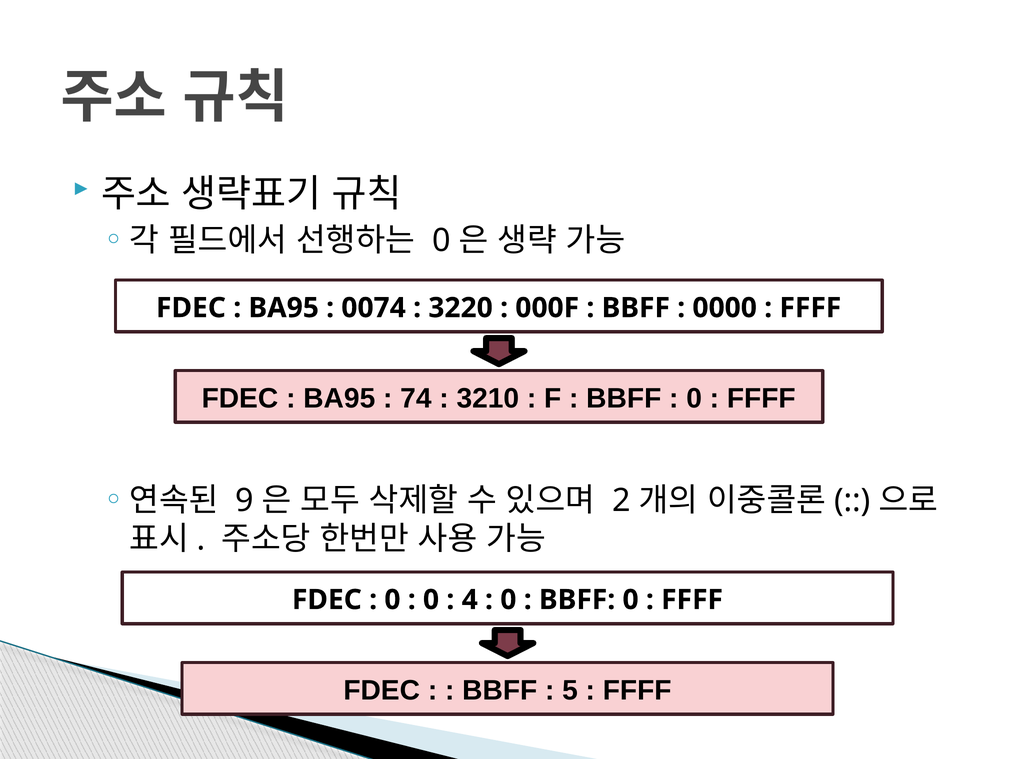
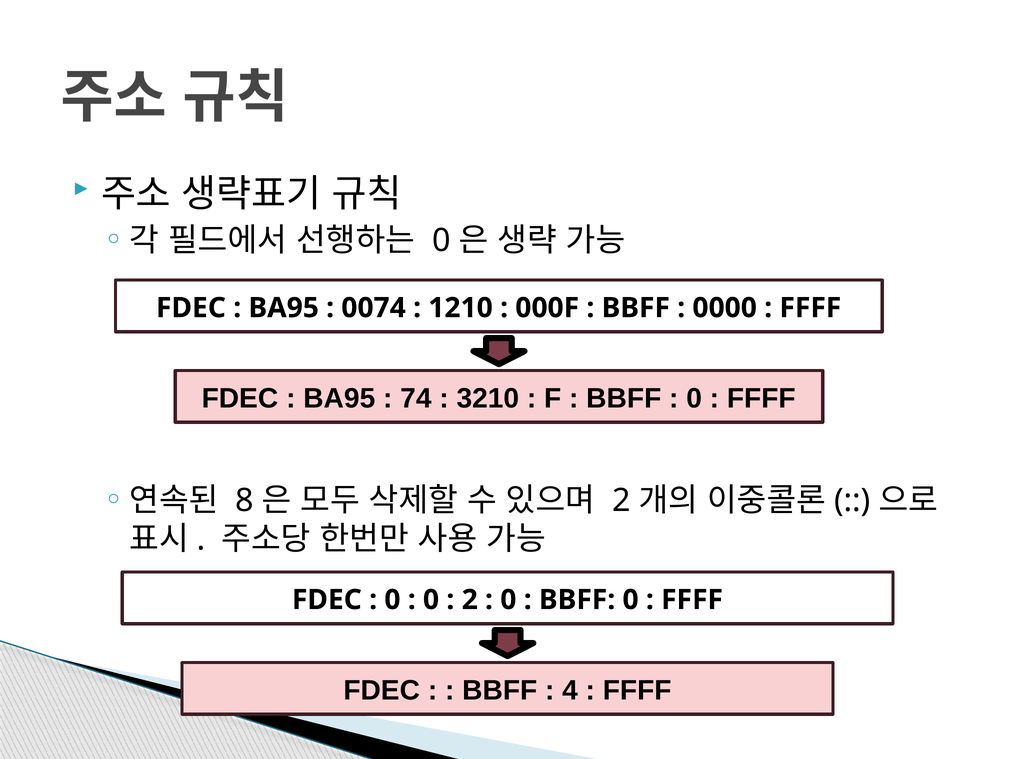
3220: 3220 -> 1210
9: 9 -> 8
4 at (470, 600): 4 -> 2
5: 5 -> 4
